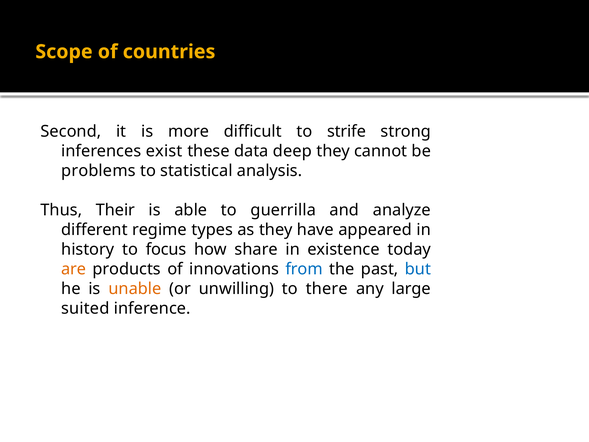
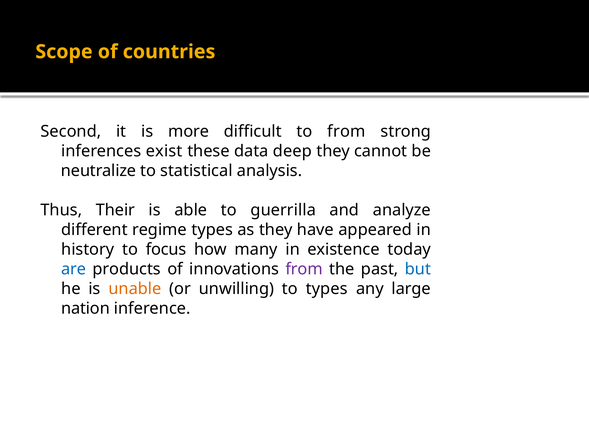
to strife: strife -> from
problems: problems -> neutralize
share: share -> many
are colour: orange -> blue
from at (304, 269) colour: blue -> purple
to there: there -> types
suited: suited -> nation
